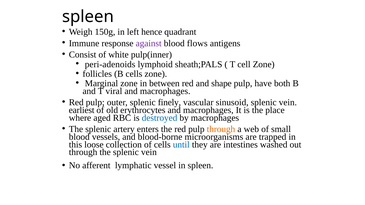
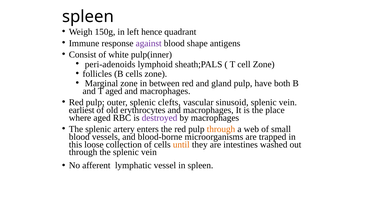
flows: flows -> shape
shape: shape -> gland
T viral: viral -> aged
finely: finely -> clefts
destroyed colour: blue -> purple
until colour: blue -> orange
